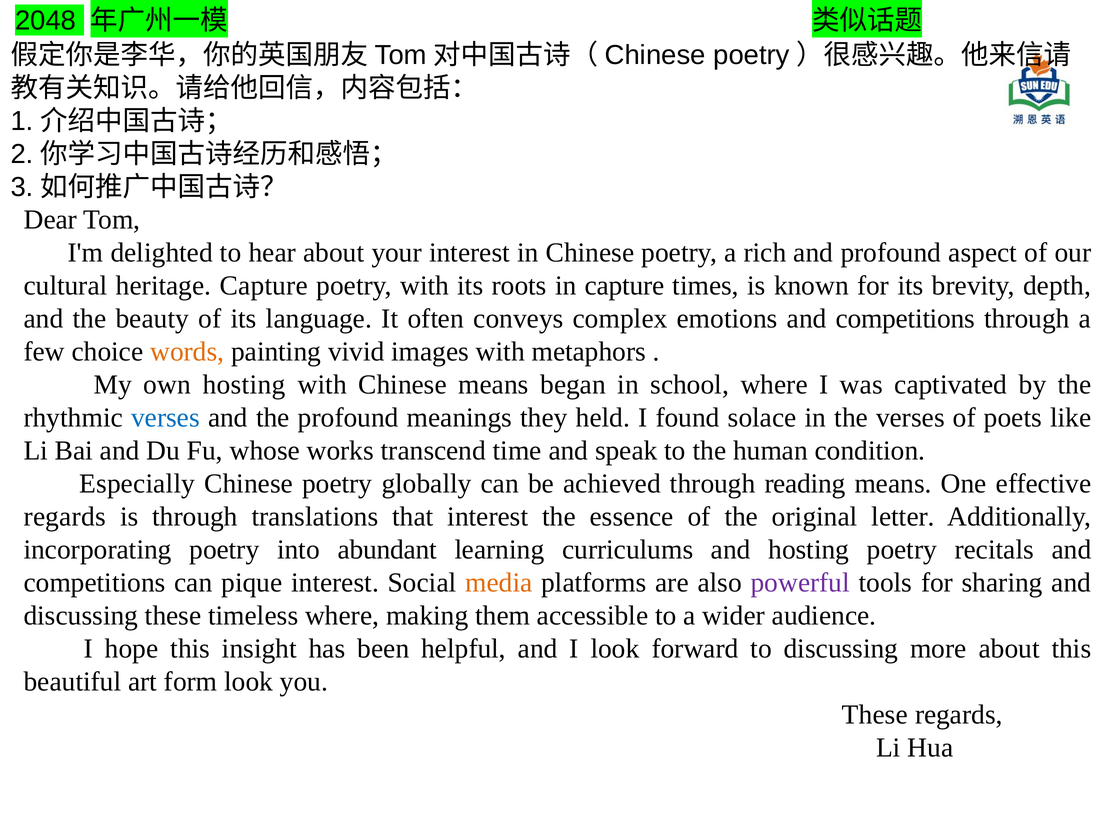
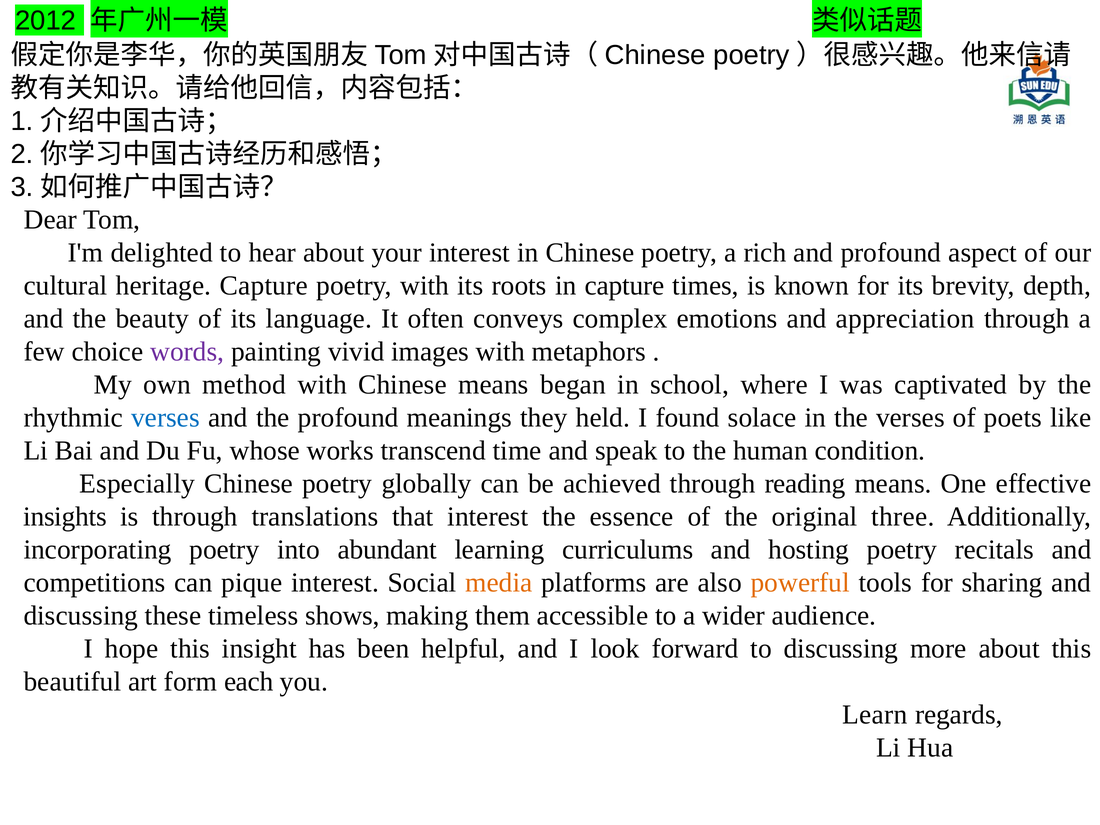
2048: 2048 -> 2012
emotions and competitions: competitions -> appreciation
words colour: orange -> purple
own hosting: hosting -> method
regards at (65, 517): regards -> insights
letter: letter -> three
powerful colour: purple -> orange
timeless where: where -> shows
form look: look -> each
These at (875, 715): These -> Learn
